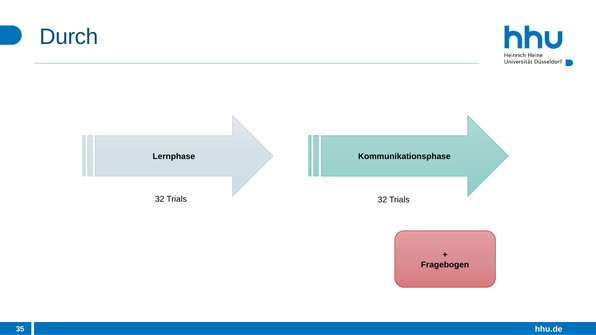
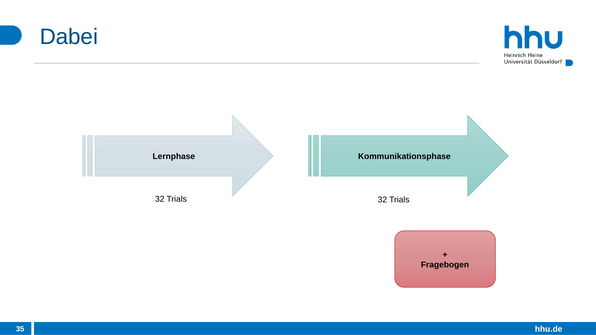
Durch: Durch -> Dabei
